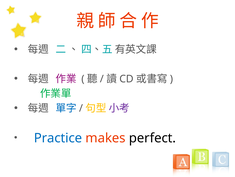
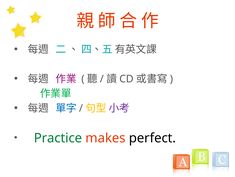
Practice colour: blue -> green
